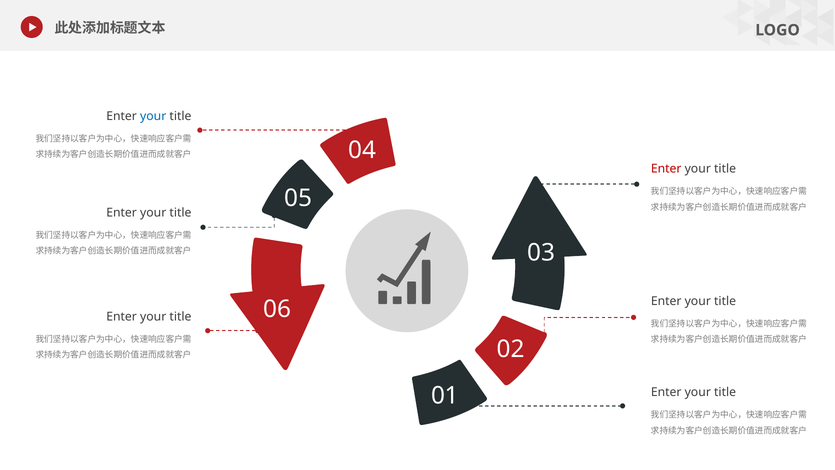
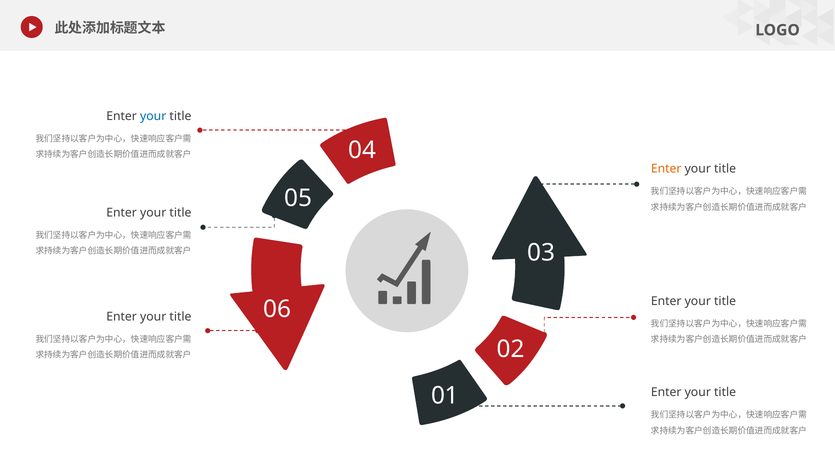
Enter at (666, 169) colour: red -> orange
